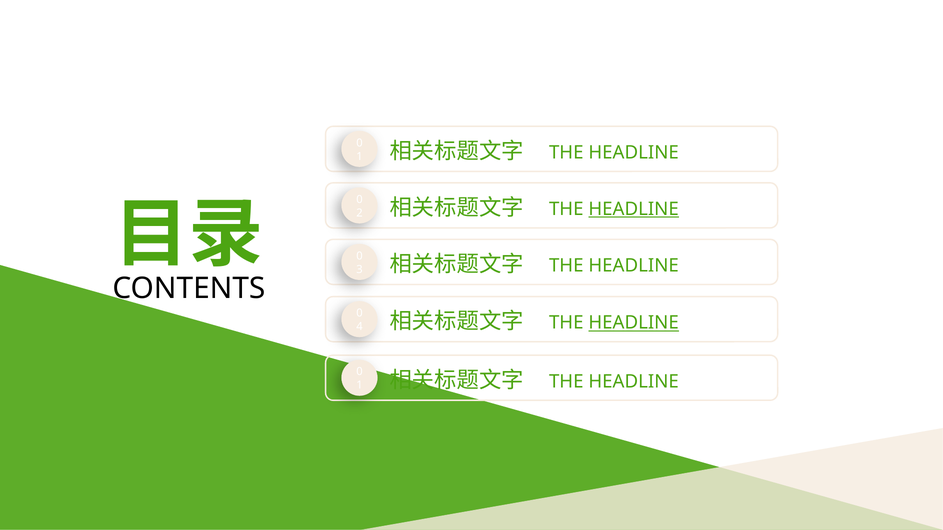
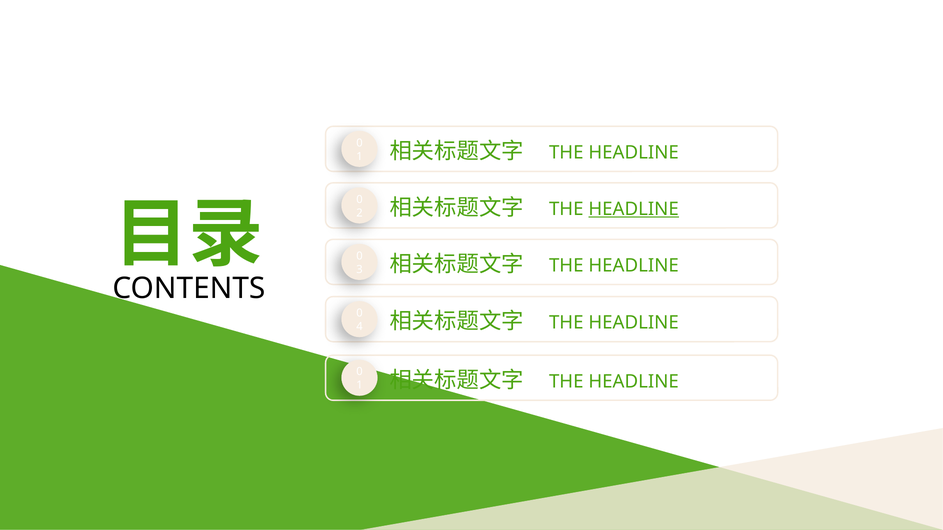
HEADLINE at (634, 323) underline: present -> none
